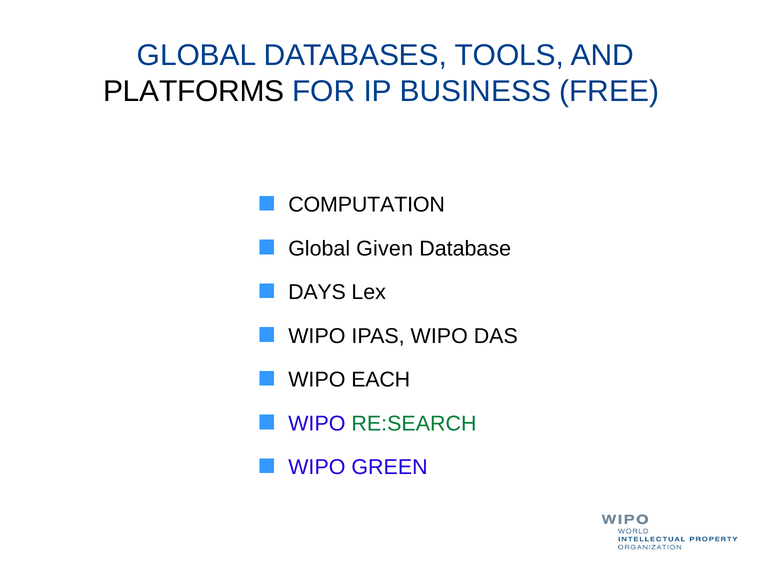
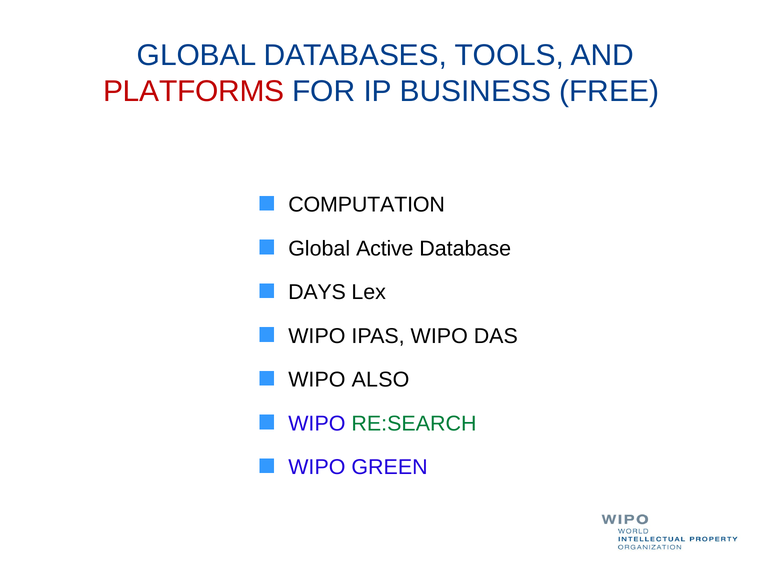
PLATFORMS colour: black -> red
Given: Given -> Active
EACH: EACH -> ALSO
